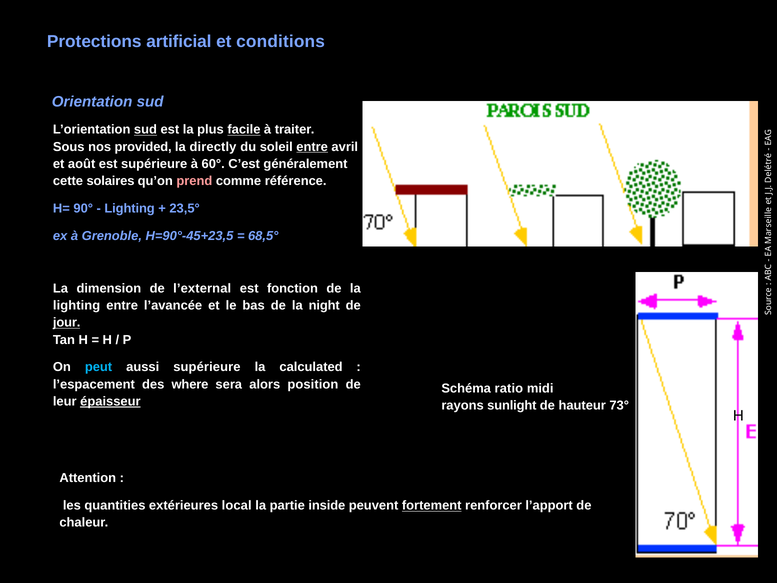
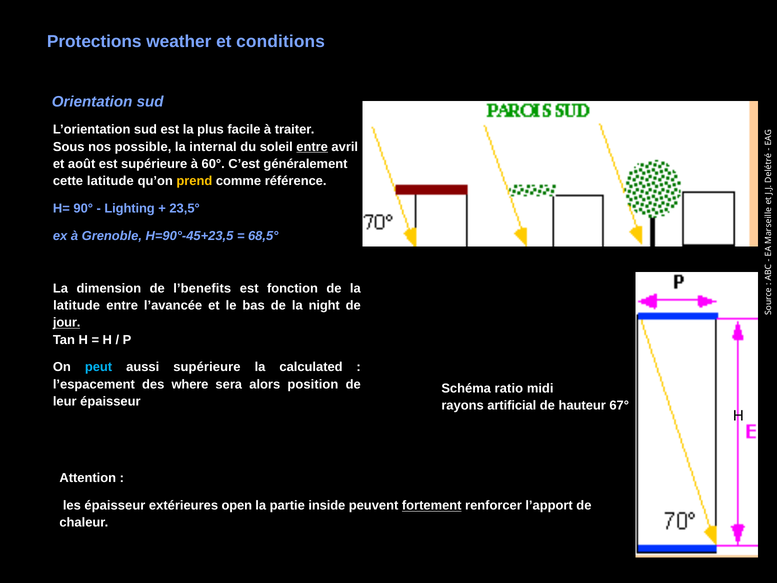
artificial: artificial -> weather
sud at (145, 130) underline: present -> none
facile underline: present -> none
provided: provided -> possible
directly: directly -> internal
cette solaires: solaires -> latitude
prend colour: pink -> yellow
l’external: l’external -> l’benefits
lighting at (77, 305): lighting -> latitude
épaisseur at (110, 401) underline: present -> none
sunlight: sunlight -> artificial
73°: 73° -> 67°
les quantities: quantities -> épaisseur
local: local -> open
